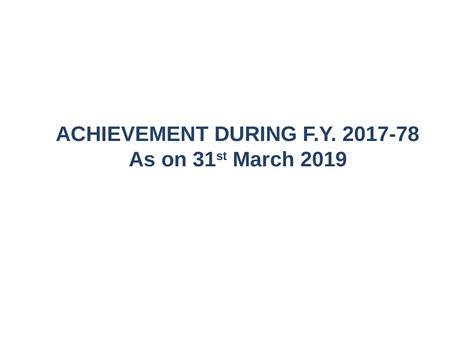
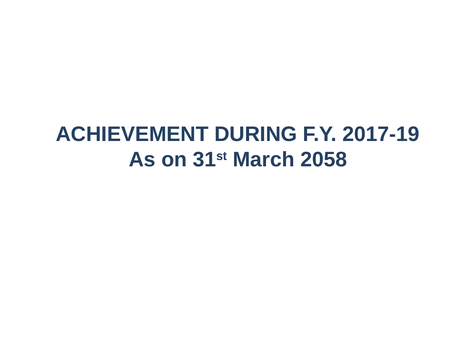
2017-78: 2017-78 -> 2017-19
2019: 2019 -> 2058
